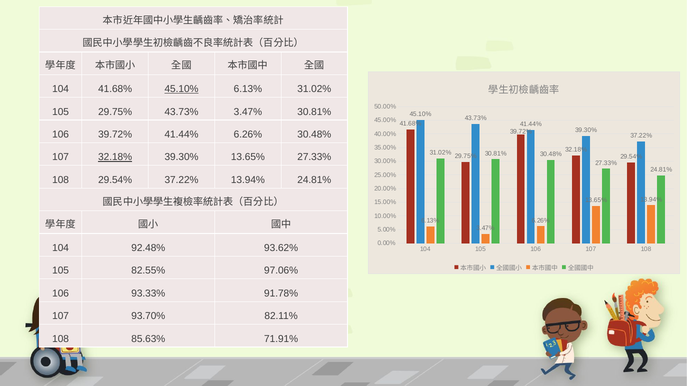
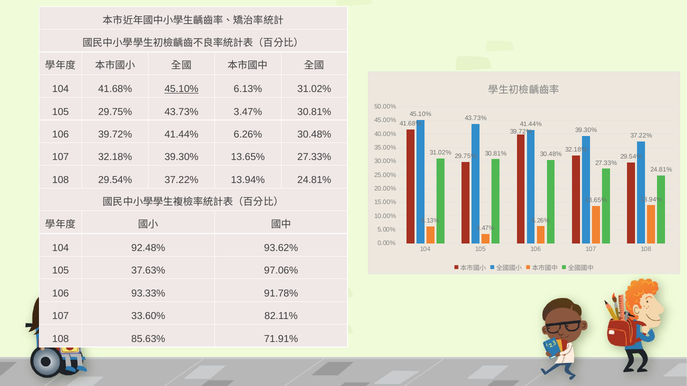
32.18% at (115, 157) underline: present -> none
82.55%: 82.55% -> 37.63%
93.70%: 93.70% -> 33.60%
